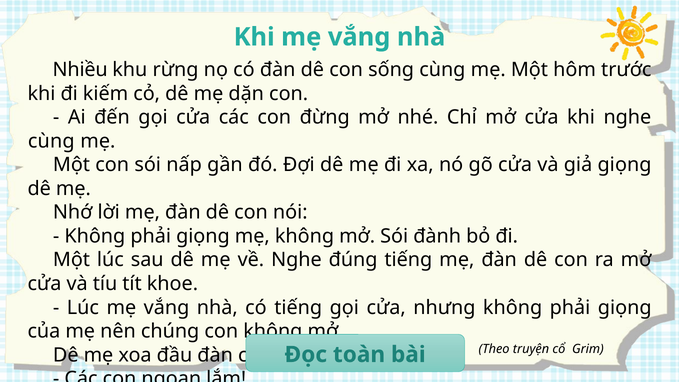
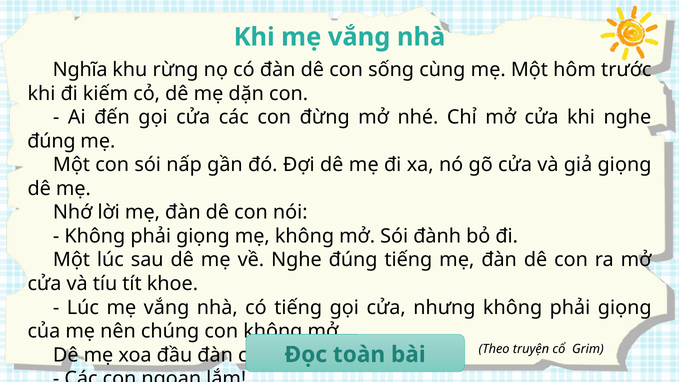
Nhiều: Nhiều -> Nghĩa
cùng at (51, 141): cùng -> đúng
